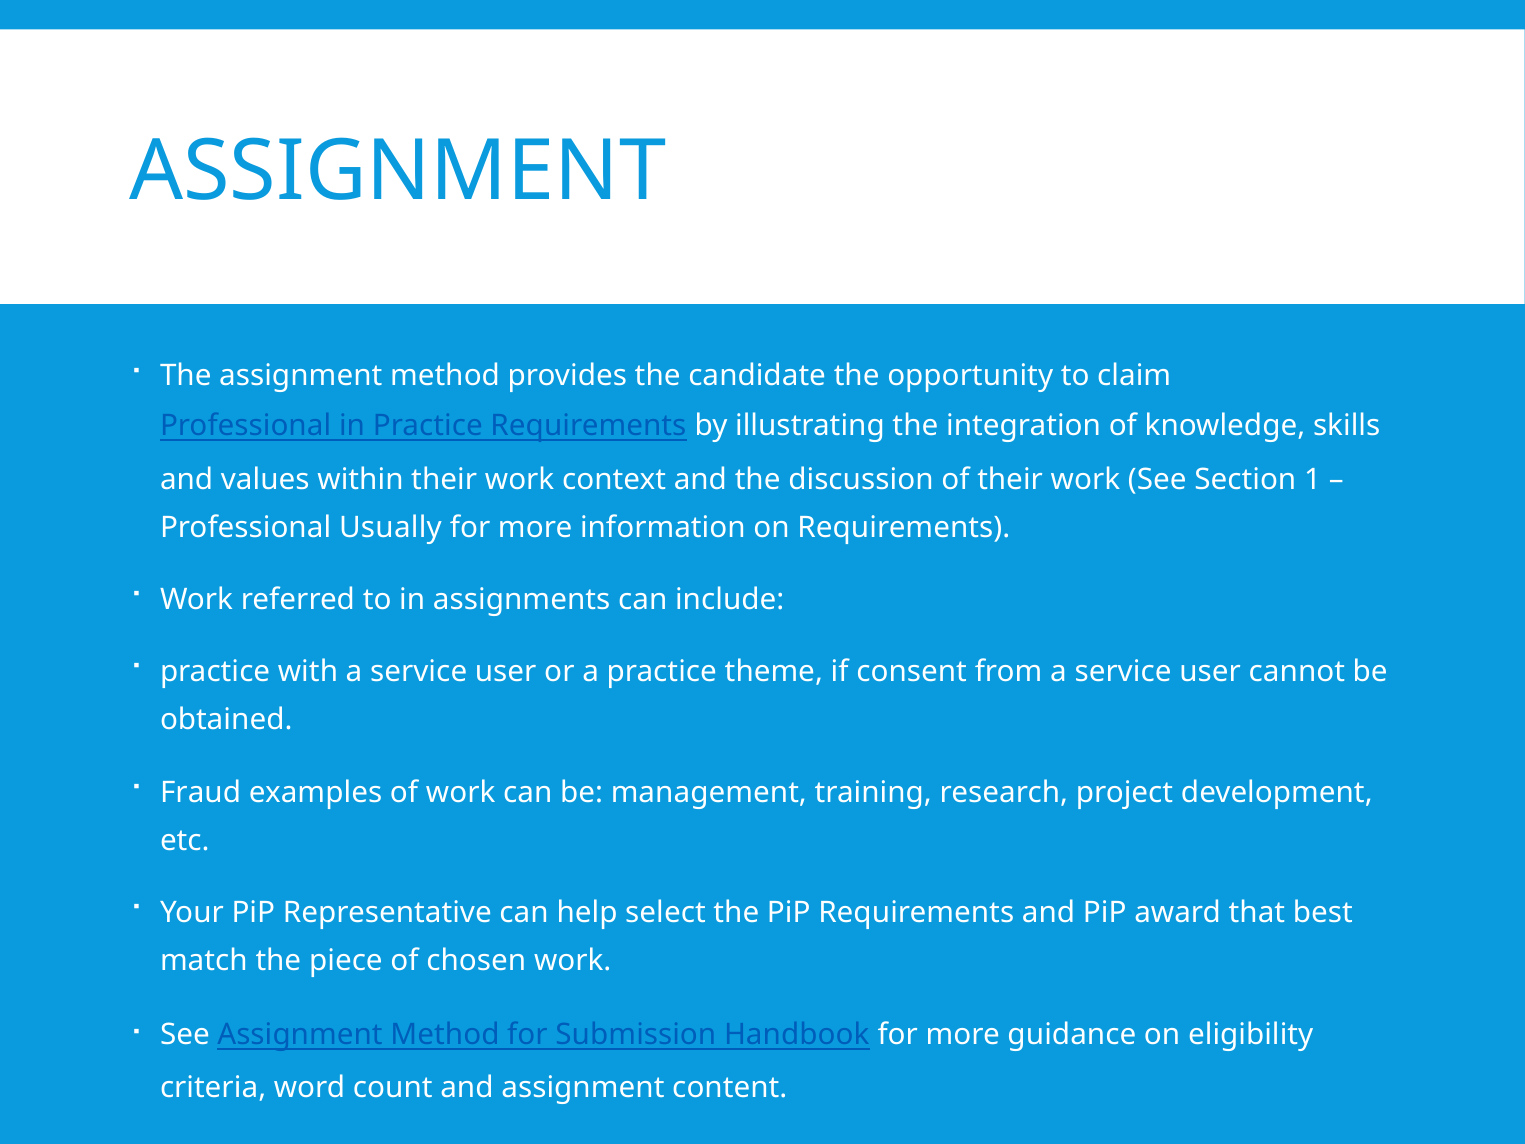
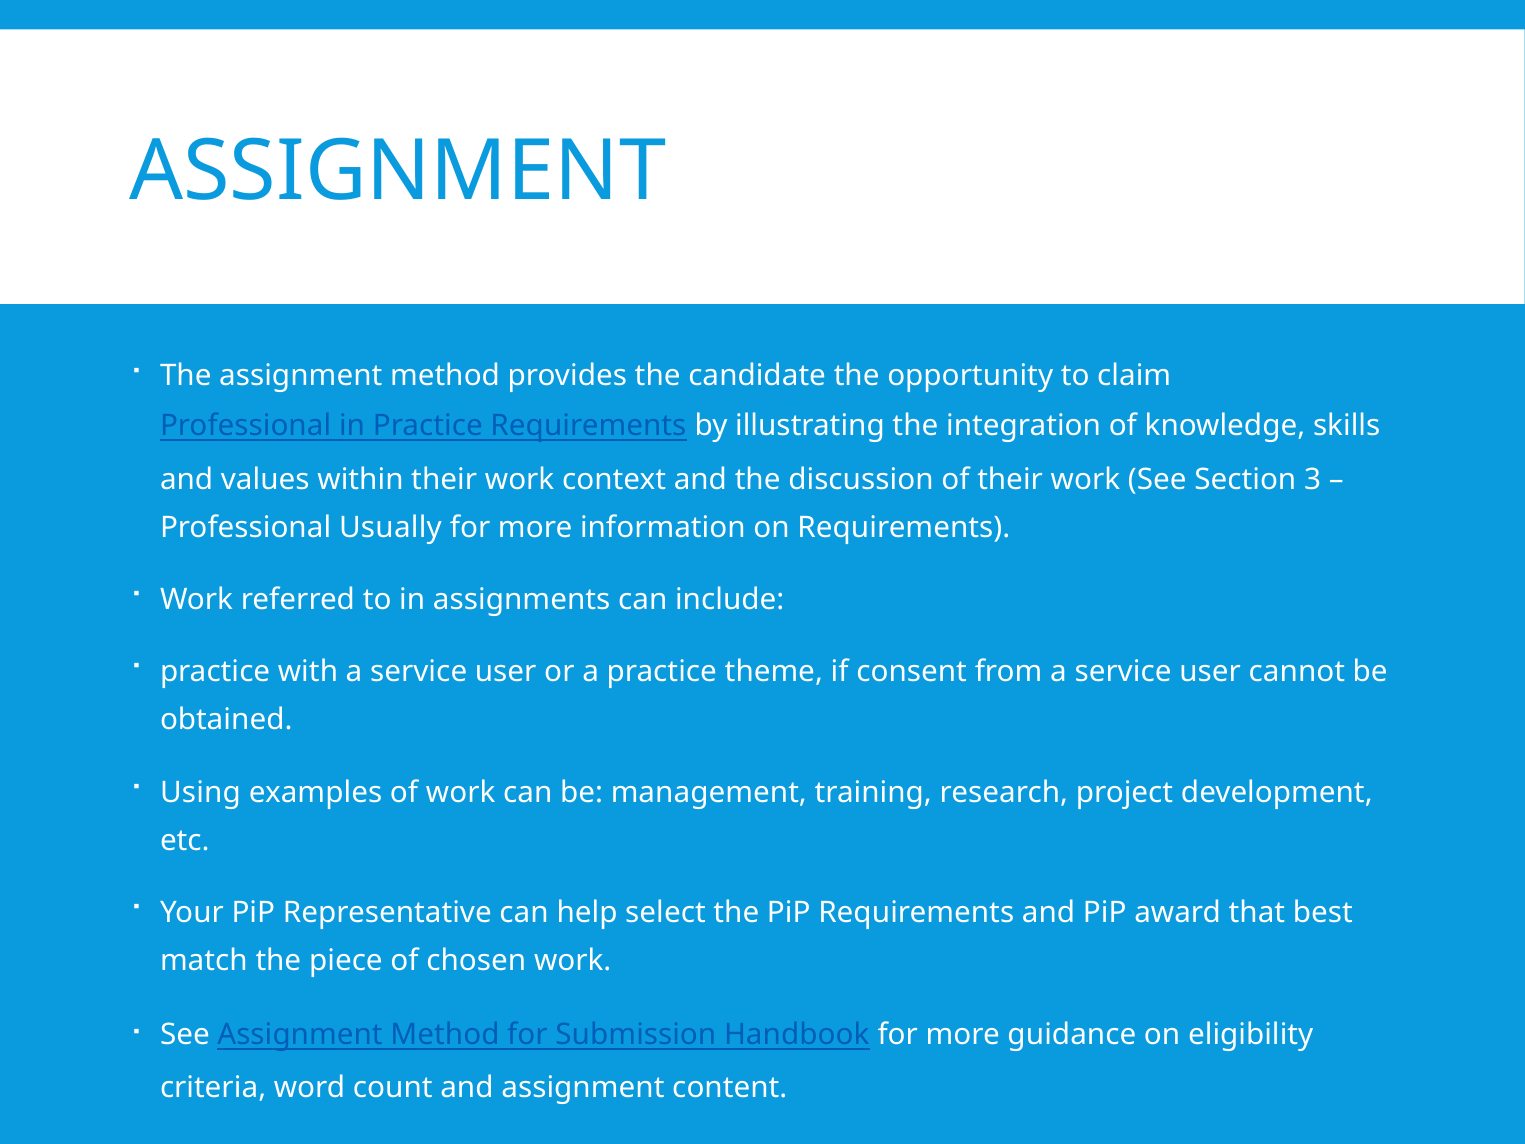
1: 1 -> 3
Fraud: Fraud -> Using
